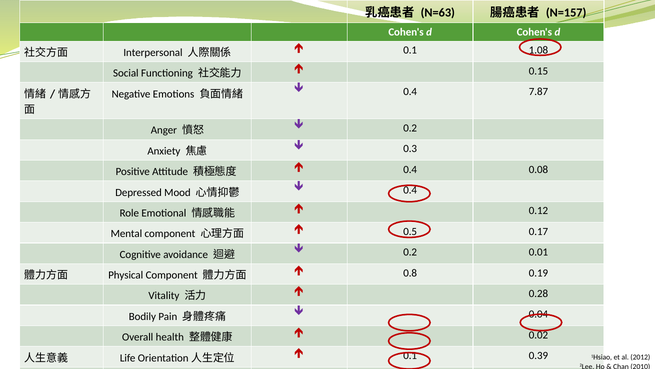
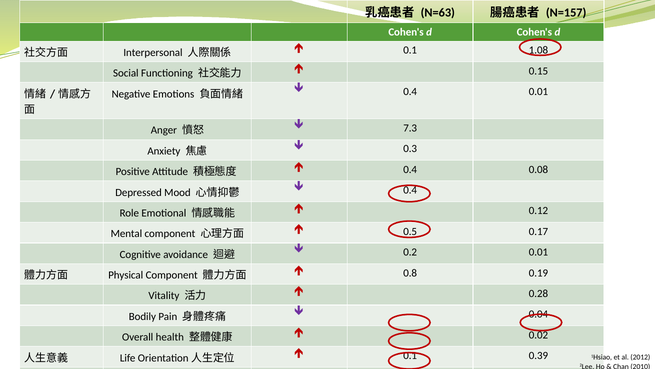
0.4 7.87: 7.87 -> 0.01
0.2 at (410, 128): 0.2 -> 7.3
